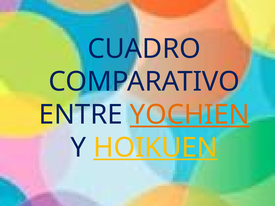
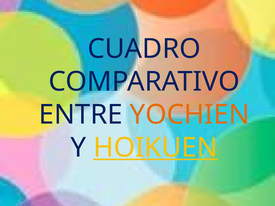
YOCHIEN underline: present -> none
